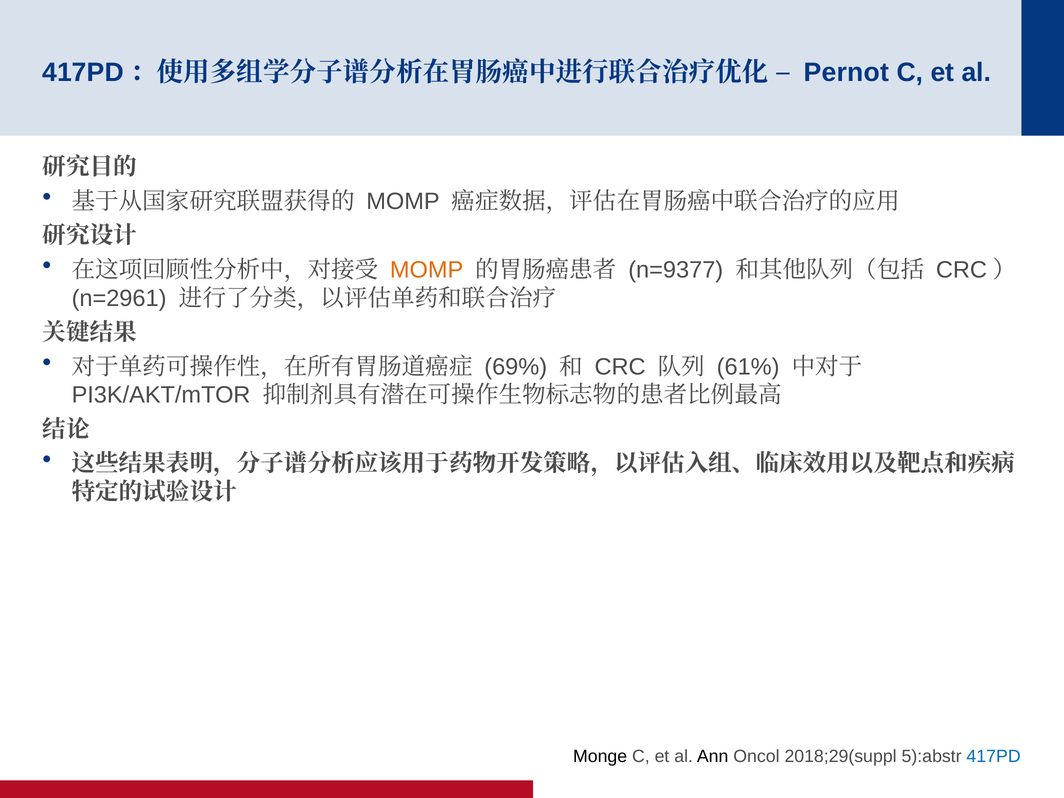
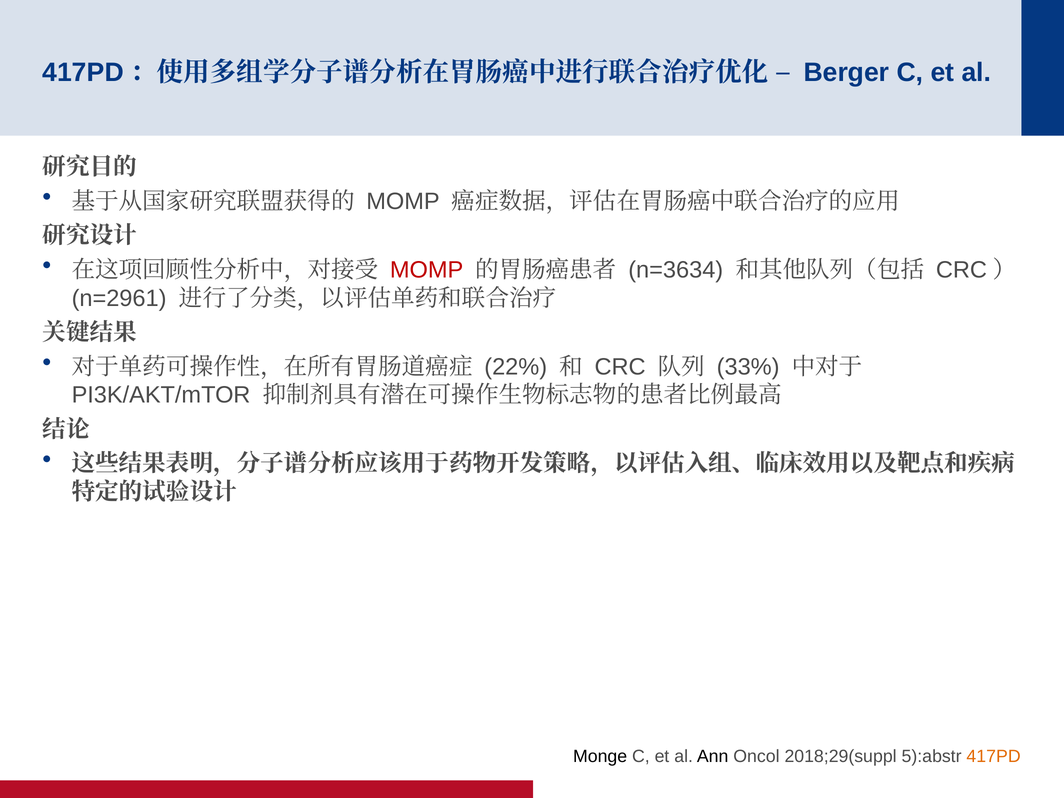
Pernot: Pernot -> Berger
MOMP at (427, 270) colour: orange -> red
n=9377: n=9377 -> n=3634
69%: 69% -> 22%
61%: 61% -> 33%
417PD colour: blue -> orange
